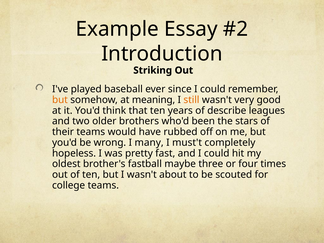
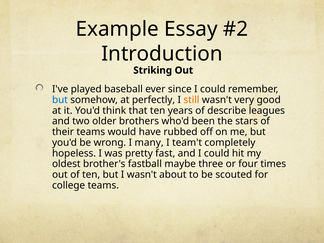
but at (60, 100) colour: orange -> blue
meaning: meaning -> perfectly
must't: must't -> team't
